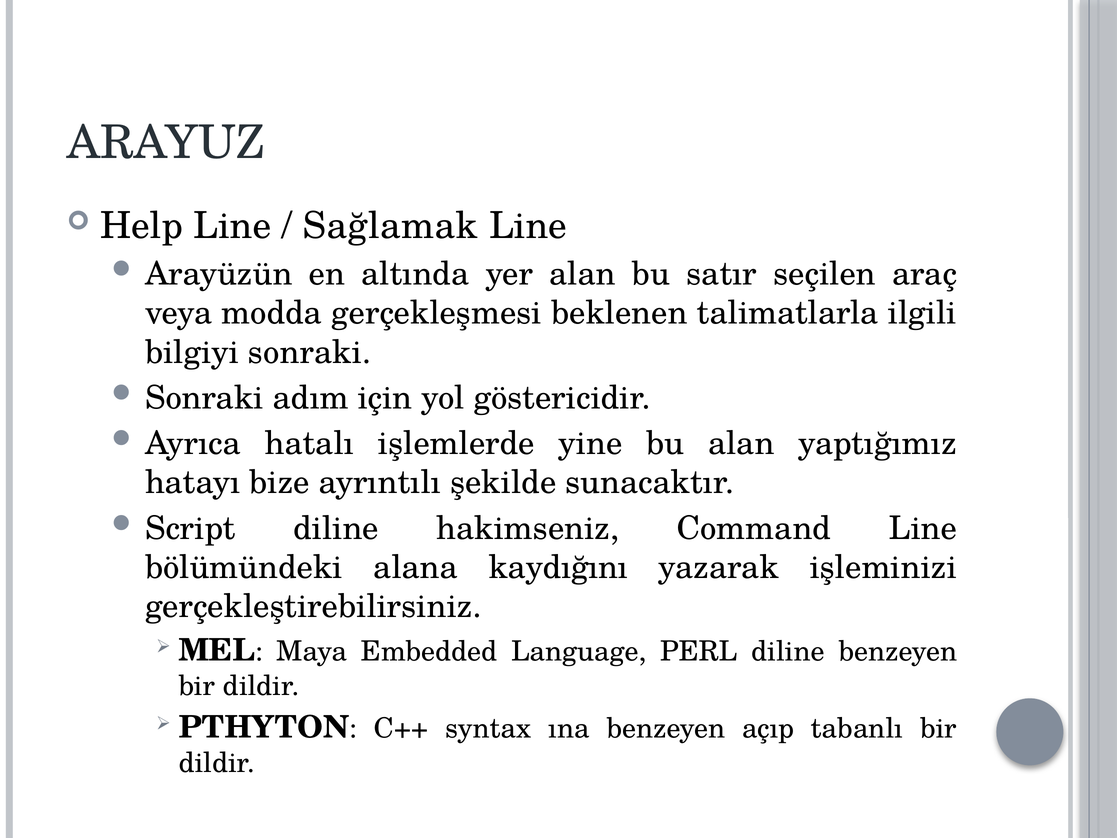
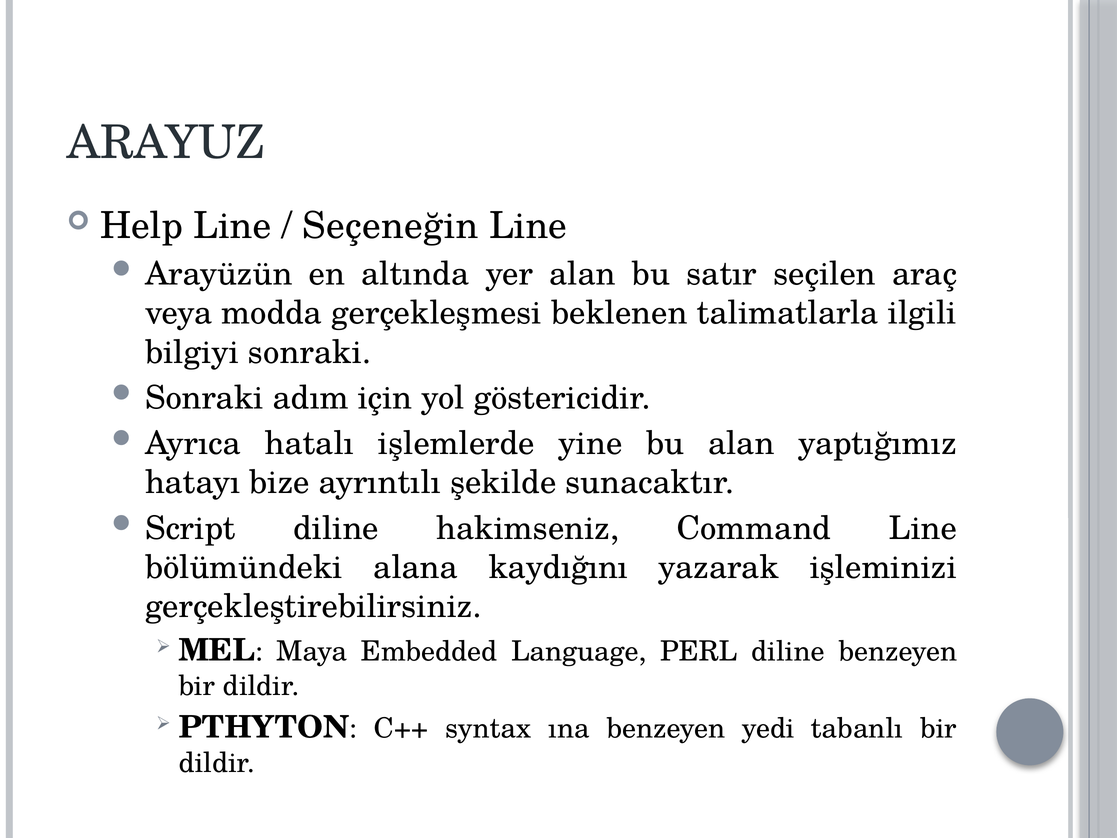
Sağlamak: Sağlamak -> Seçeneğin
açıp: açıp -> yedi
